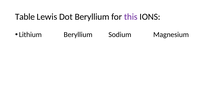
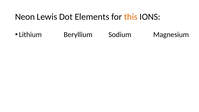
Table: Table -> Neon
Dot Beryllium: Beryllium -> Elements
this colour: purple -> orange
